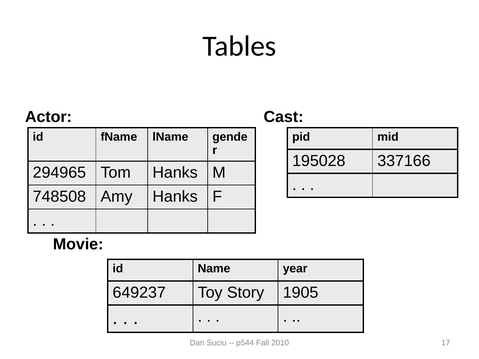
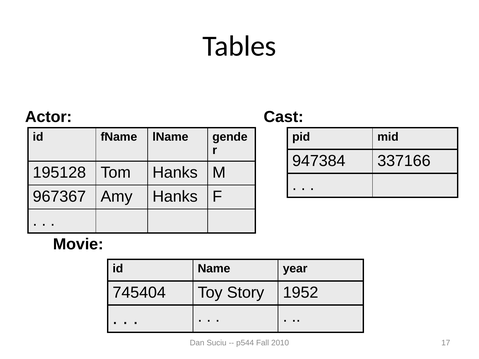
195028: 195028 -> 947384
294965: 294965 -> 195128
748508: 748508 -> 967367
649237: 649237 -> 745404
1905: 1905 -> 1952
